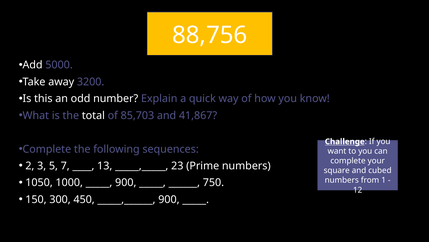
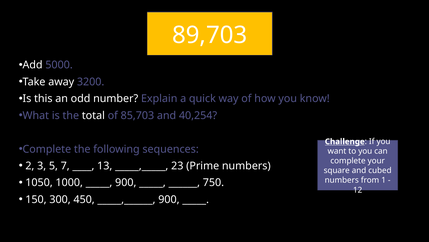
88,756: 88,756 -> 89,703
41,867: 41,867 -> 40,254
